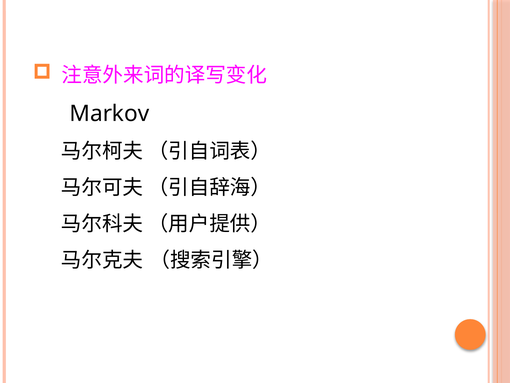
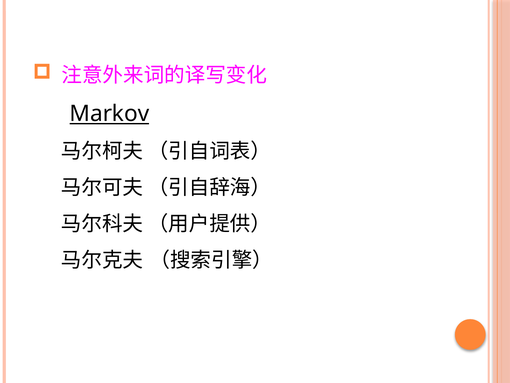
Markov underline: none -> present
